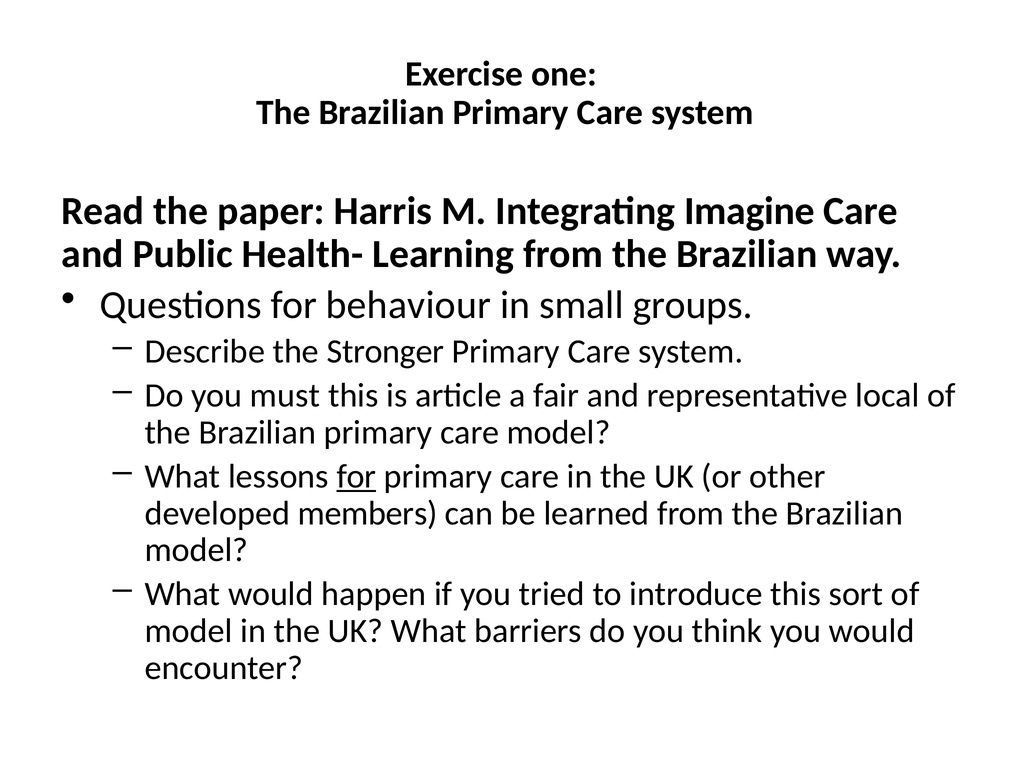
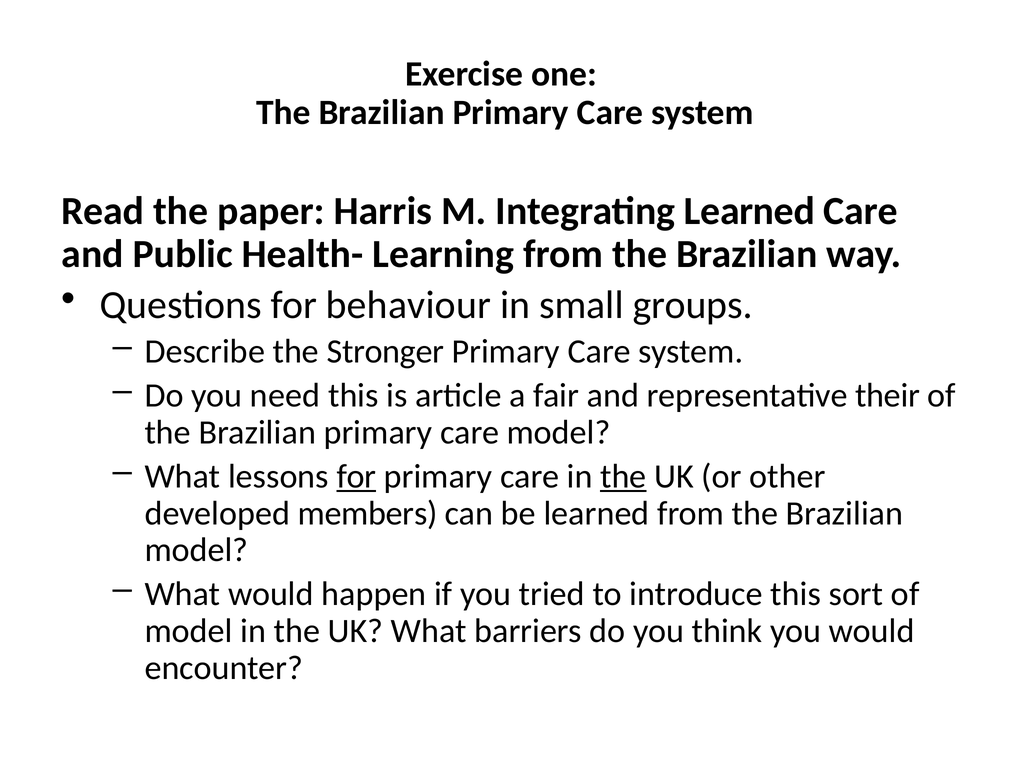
Integrating Imagine: Imagine -> Learned
must: must -> need
local: local -> their
the at (623, 477) underline: none -> present
